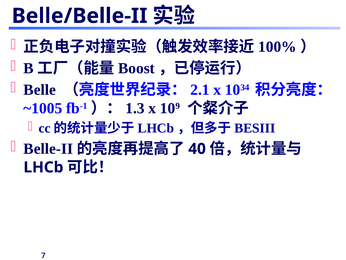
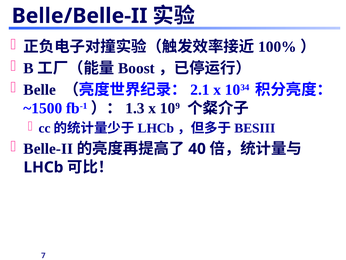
~1005: ~1005 -> ~1500
